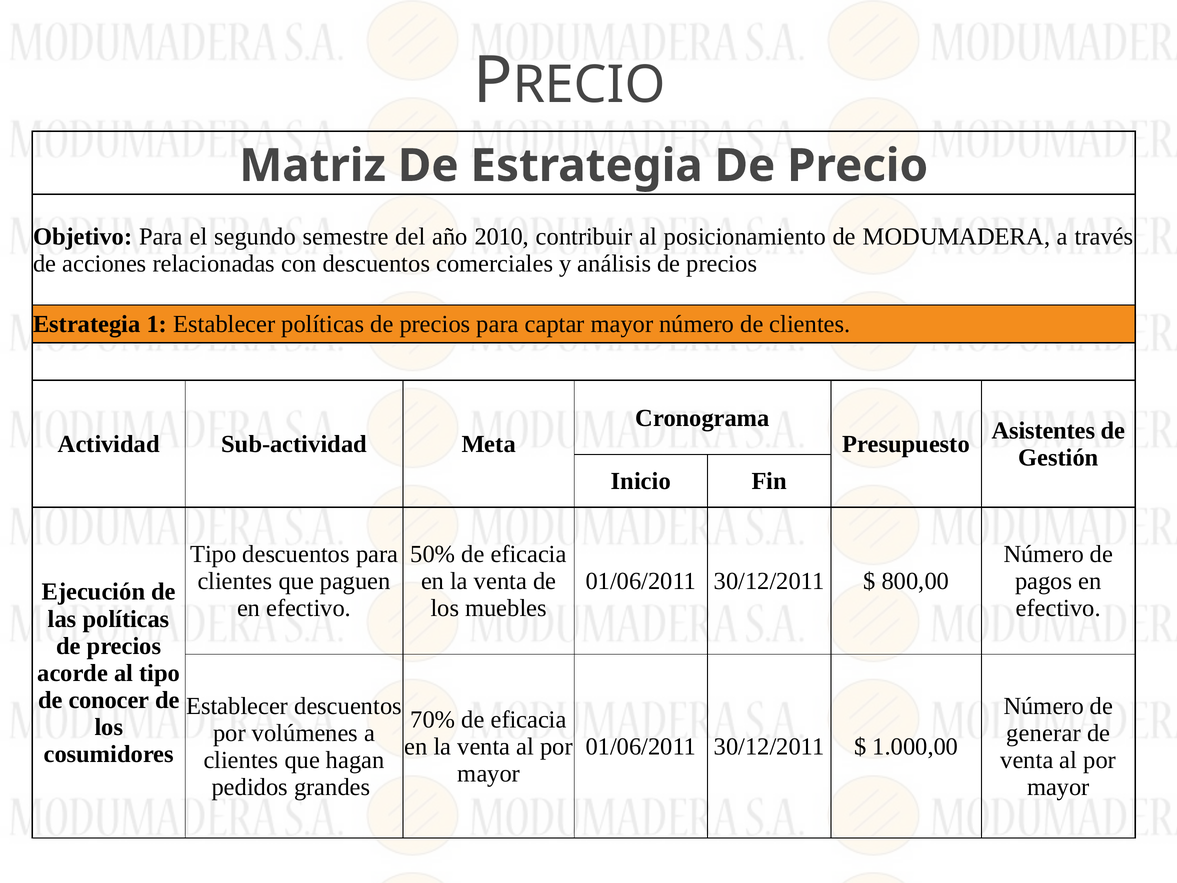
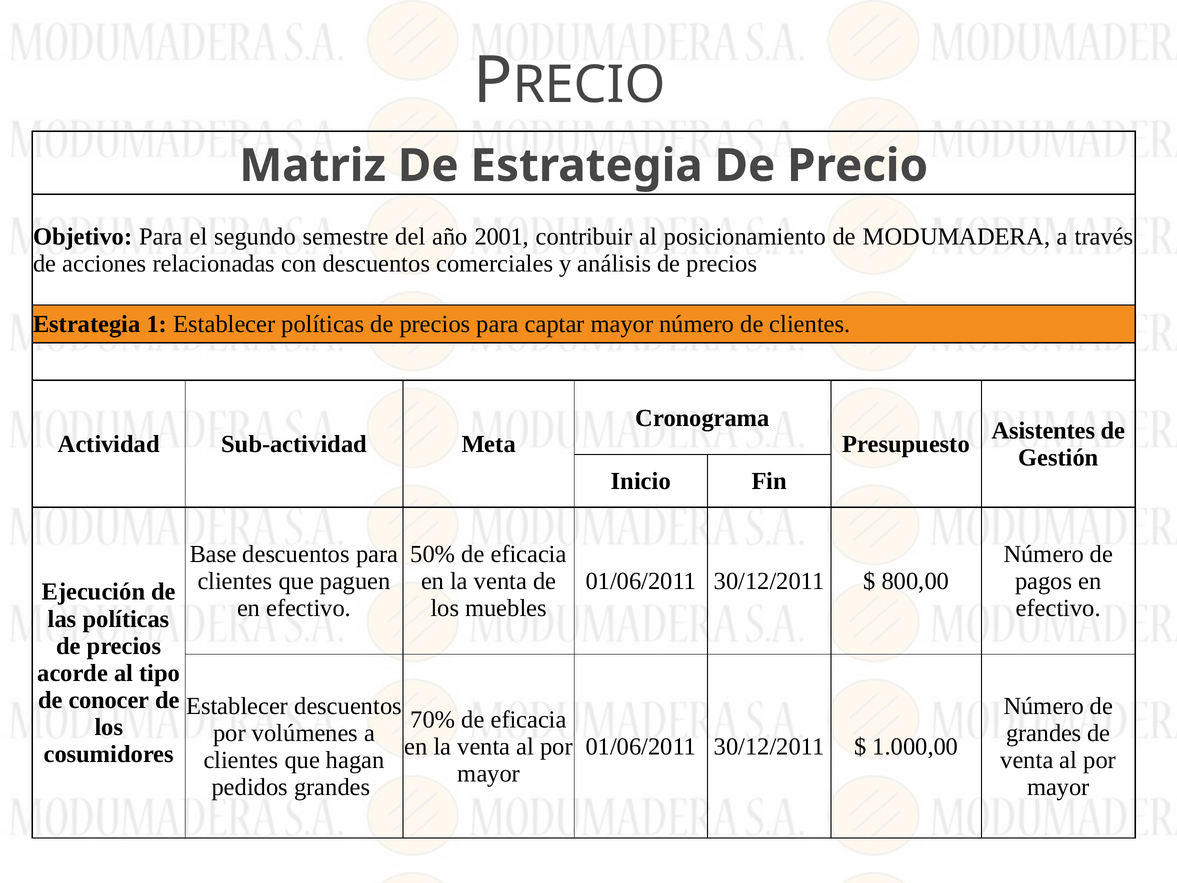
2010: 2010 -> 2001
Tipo at (213, 554): Tipo -> Base
generar at (1044, 733): generar -> grandes
